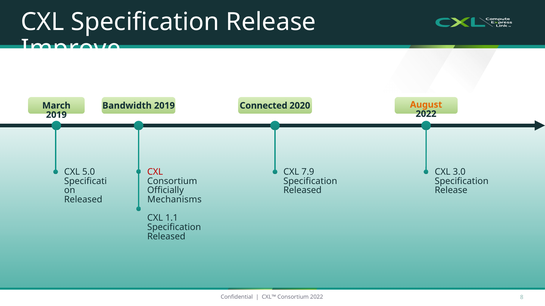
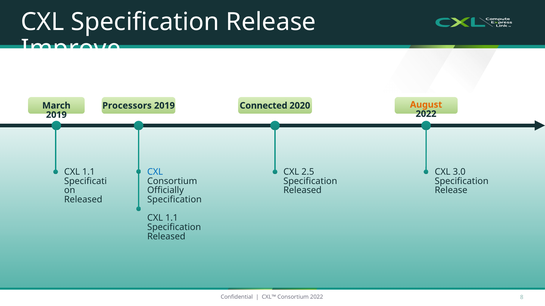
Bandwidth: Bandwidth -> Processors
5.0 at (89, 172): 5.0 -> 1.1
CXL at (155, 172) colour: red -> blue
7.9: 7.9 -> 2.5
Mechanisms at (174, 200): Mechanisms -> Specification
